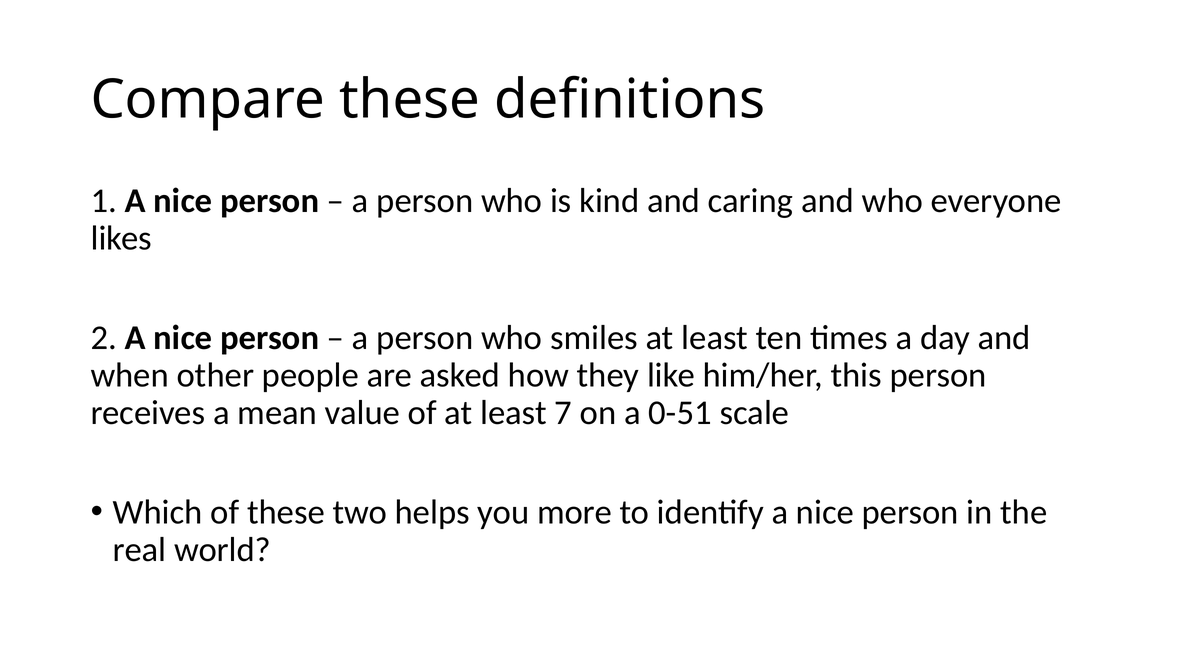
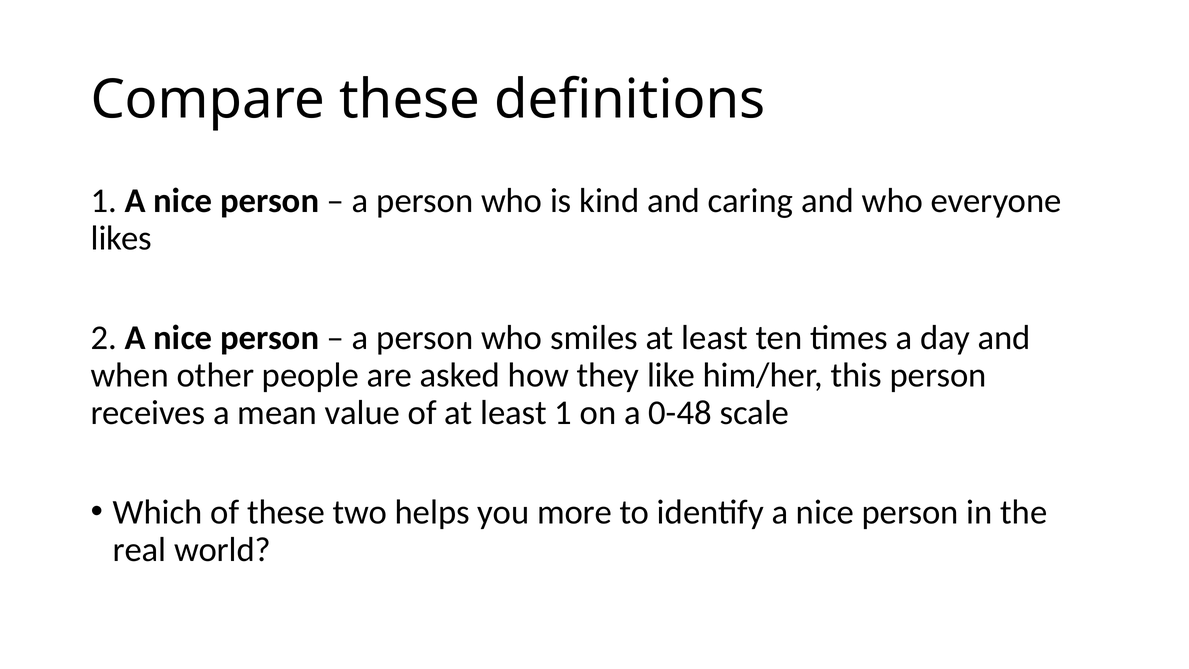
least 7: 7 -> 1
0-51: 0-51 -> 0-48
